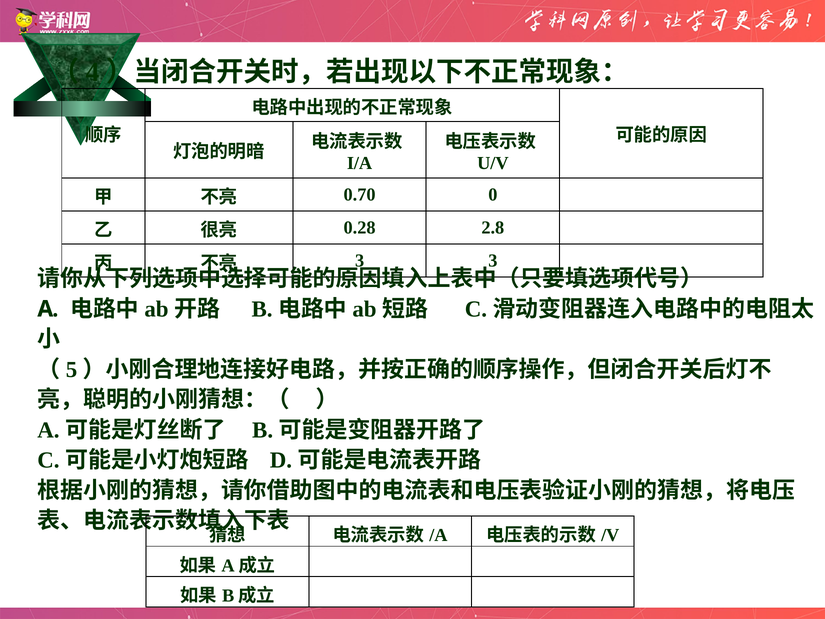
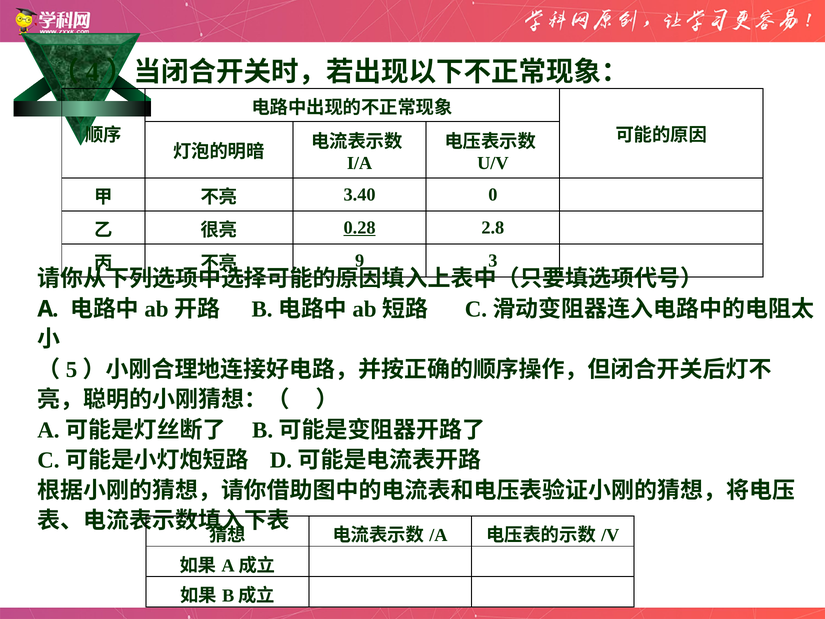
0.70: 0.70 -> 3.40
0.28 underline: none -> present
3 at (360, 260): 3 -> 9
